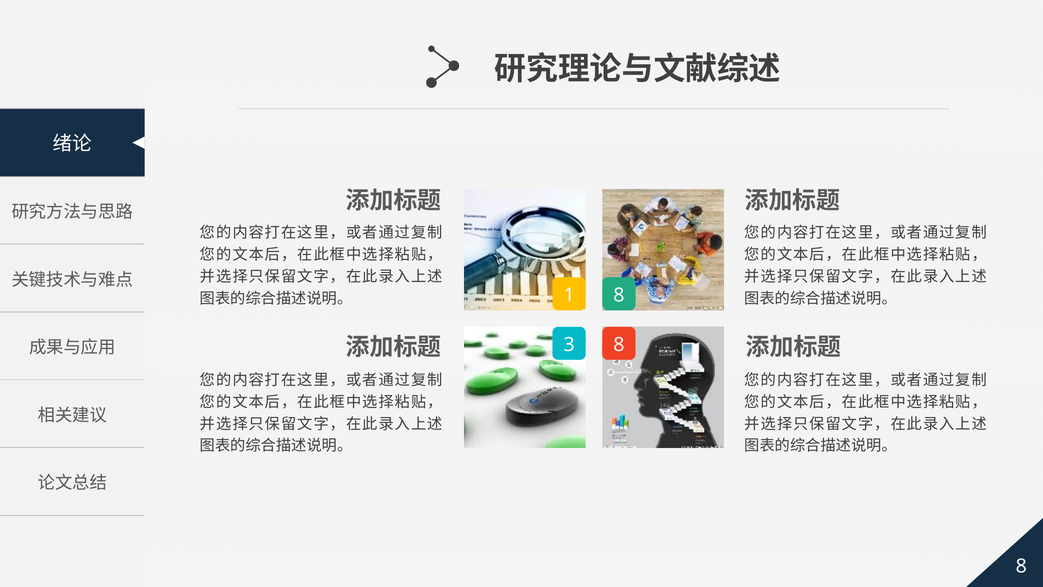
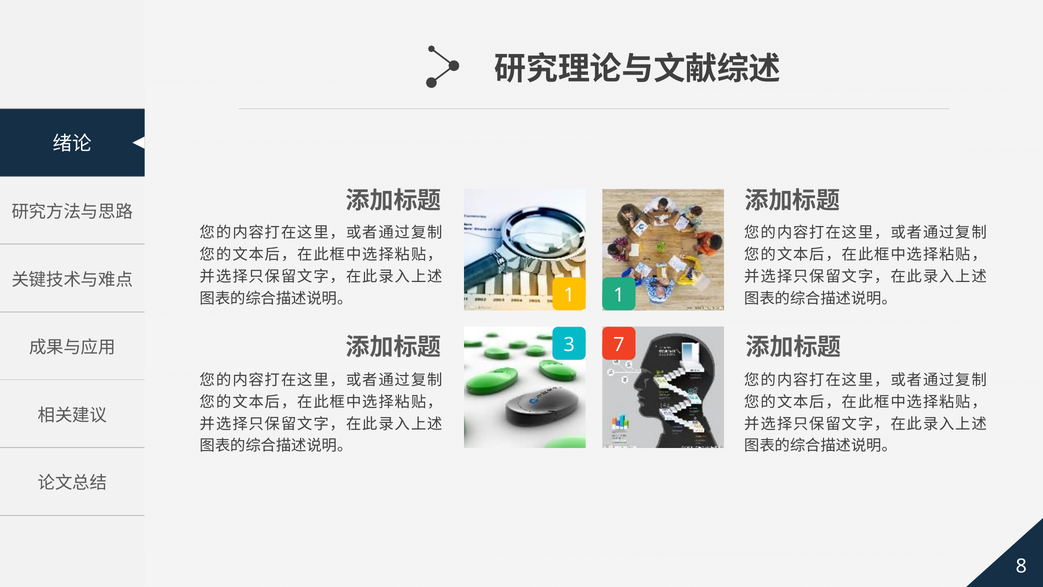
1 8: 8 -> 1
3 8: 8 -> 7
